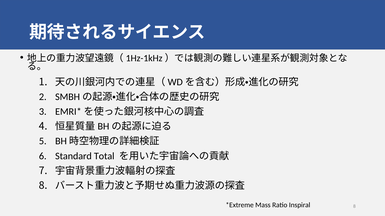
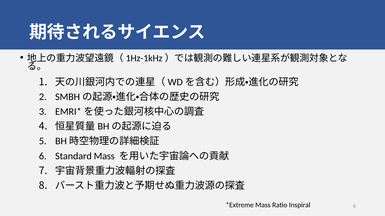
Standard Total: Total -> Mass
